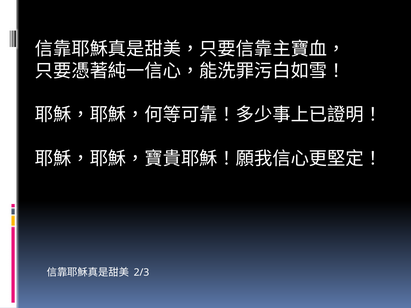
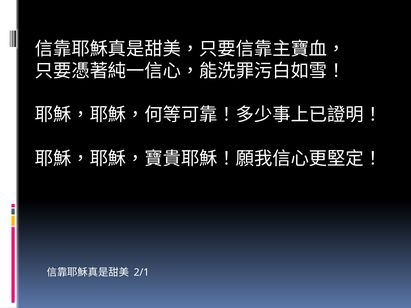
2/3: 2/3 -> 2/1
